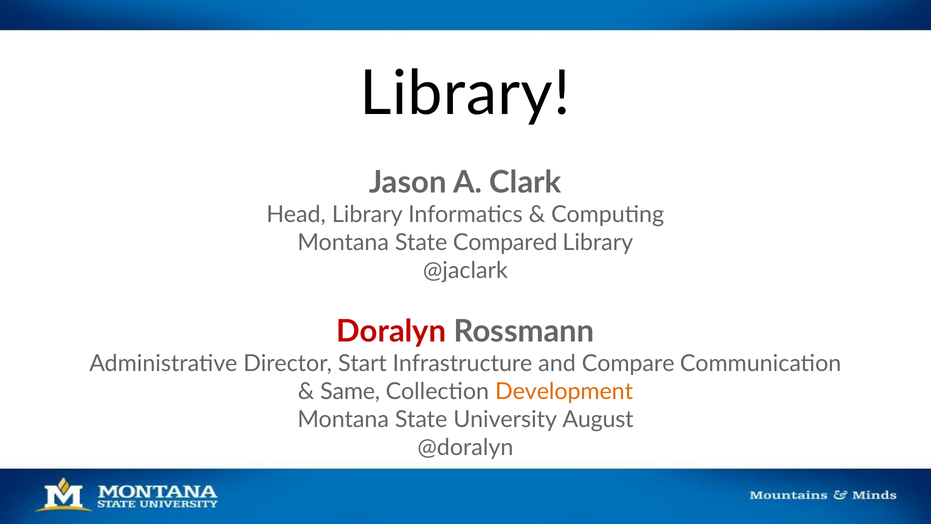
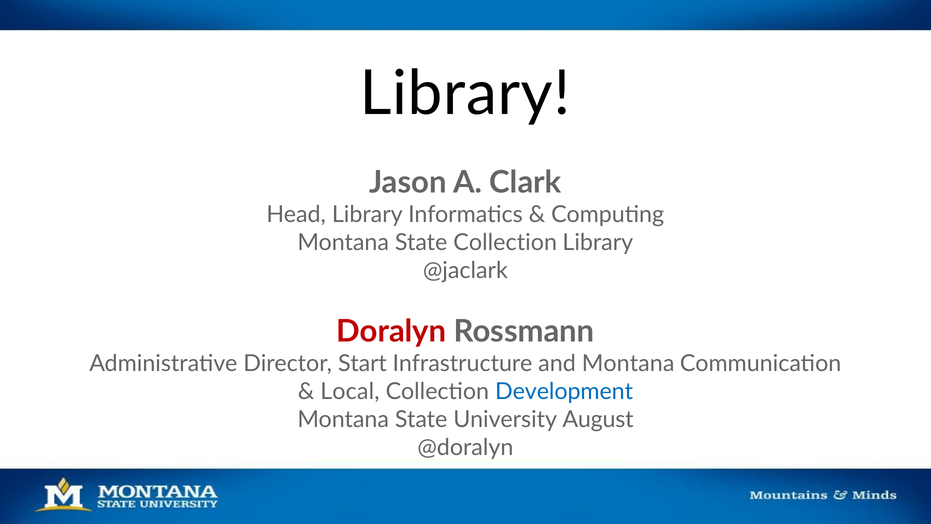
State Compared: Compared -> Collection
and Compare: Compare -> Montana
Same: Same -> Local
Development colour: orange -> blue
